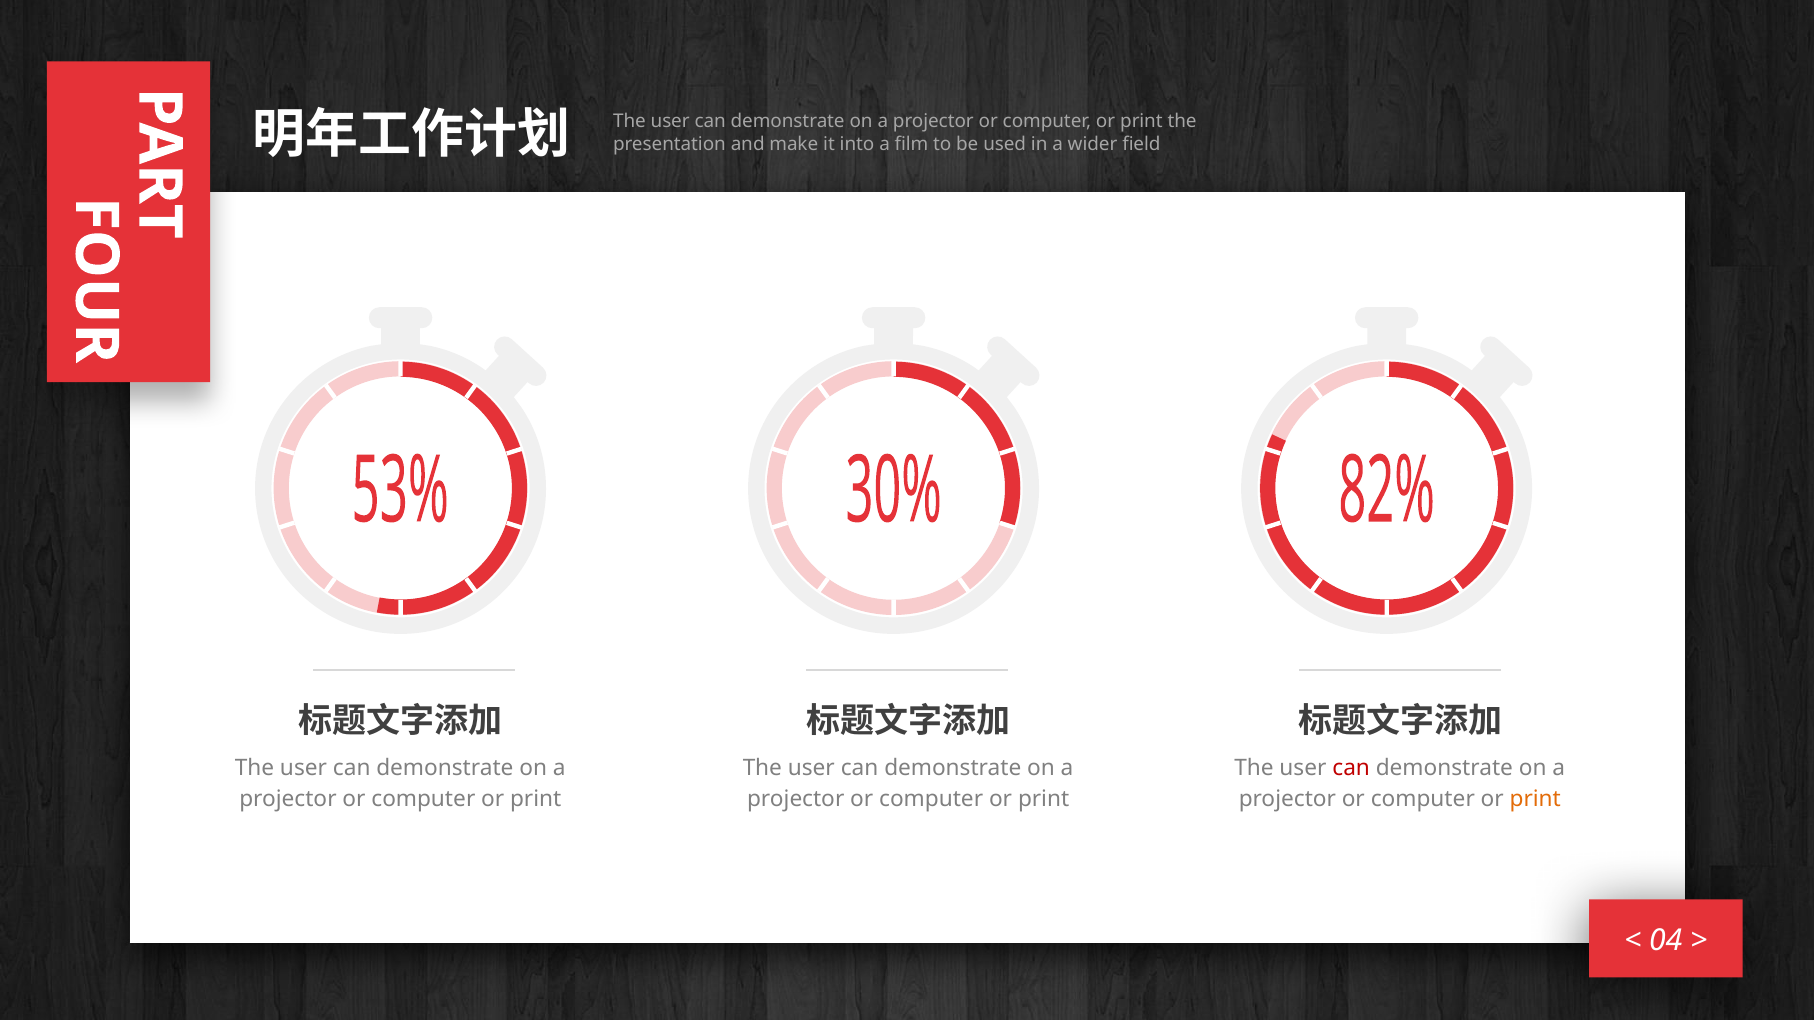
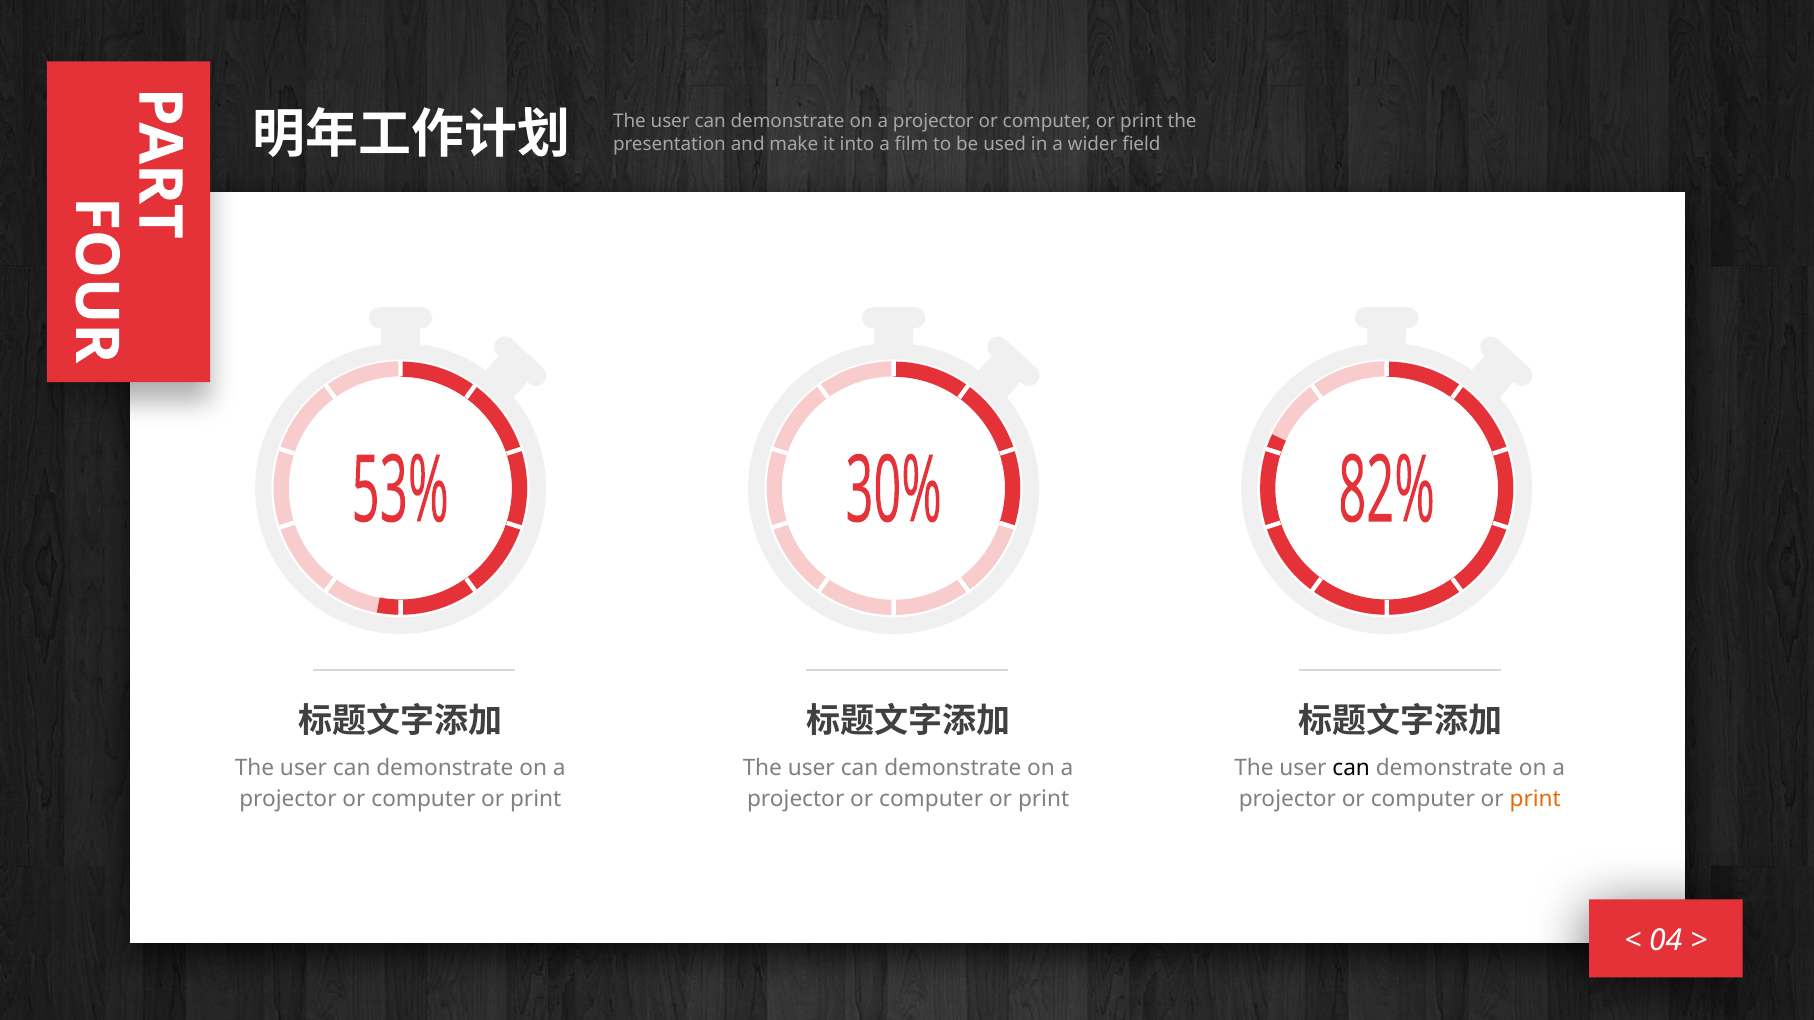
can at (1351, 768) colour: red -> black
